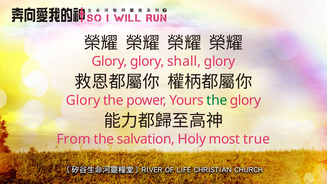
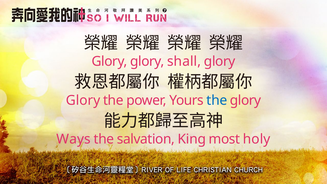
the at (217, 100) colour: green -> blue
From: From -> Ways
Holy: Holy -> King
true: true -> holy
